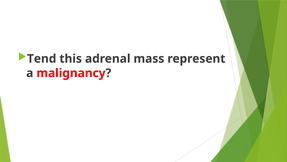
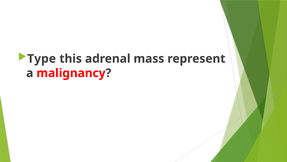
Tend: Tend -> Type
